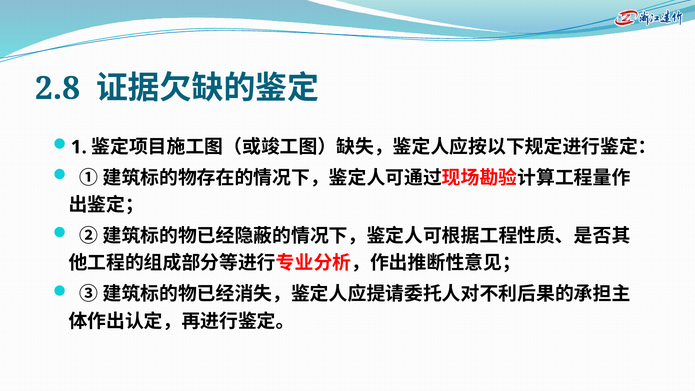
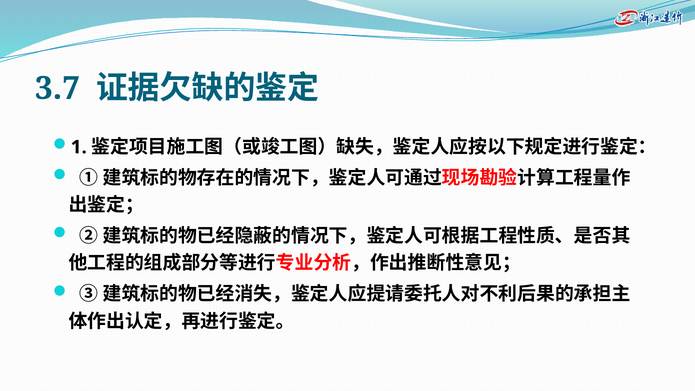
2.8: 2.8 -> 3.7
